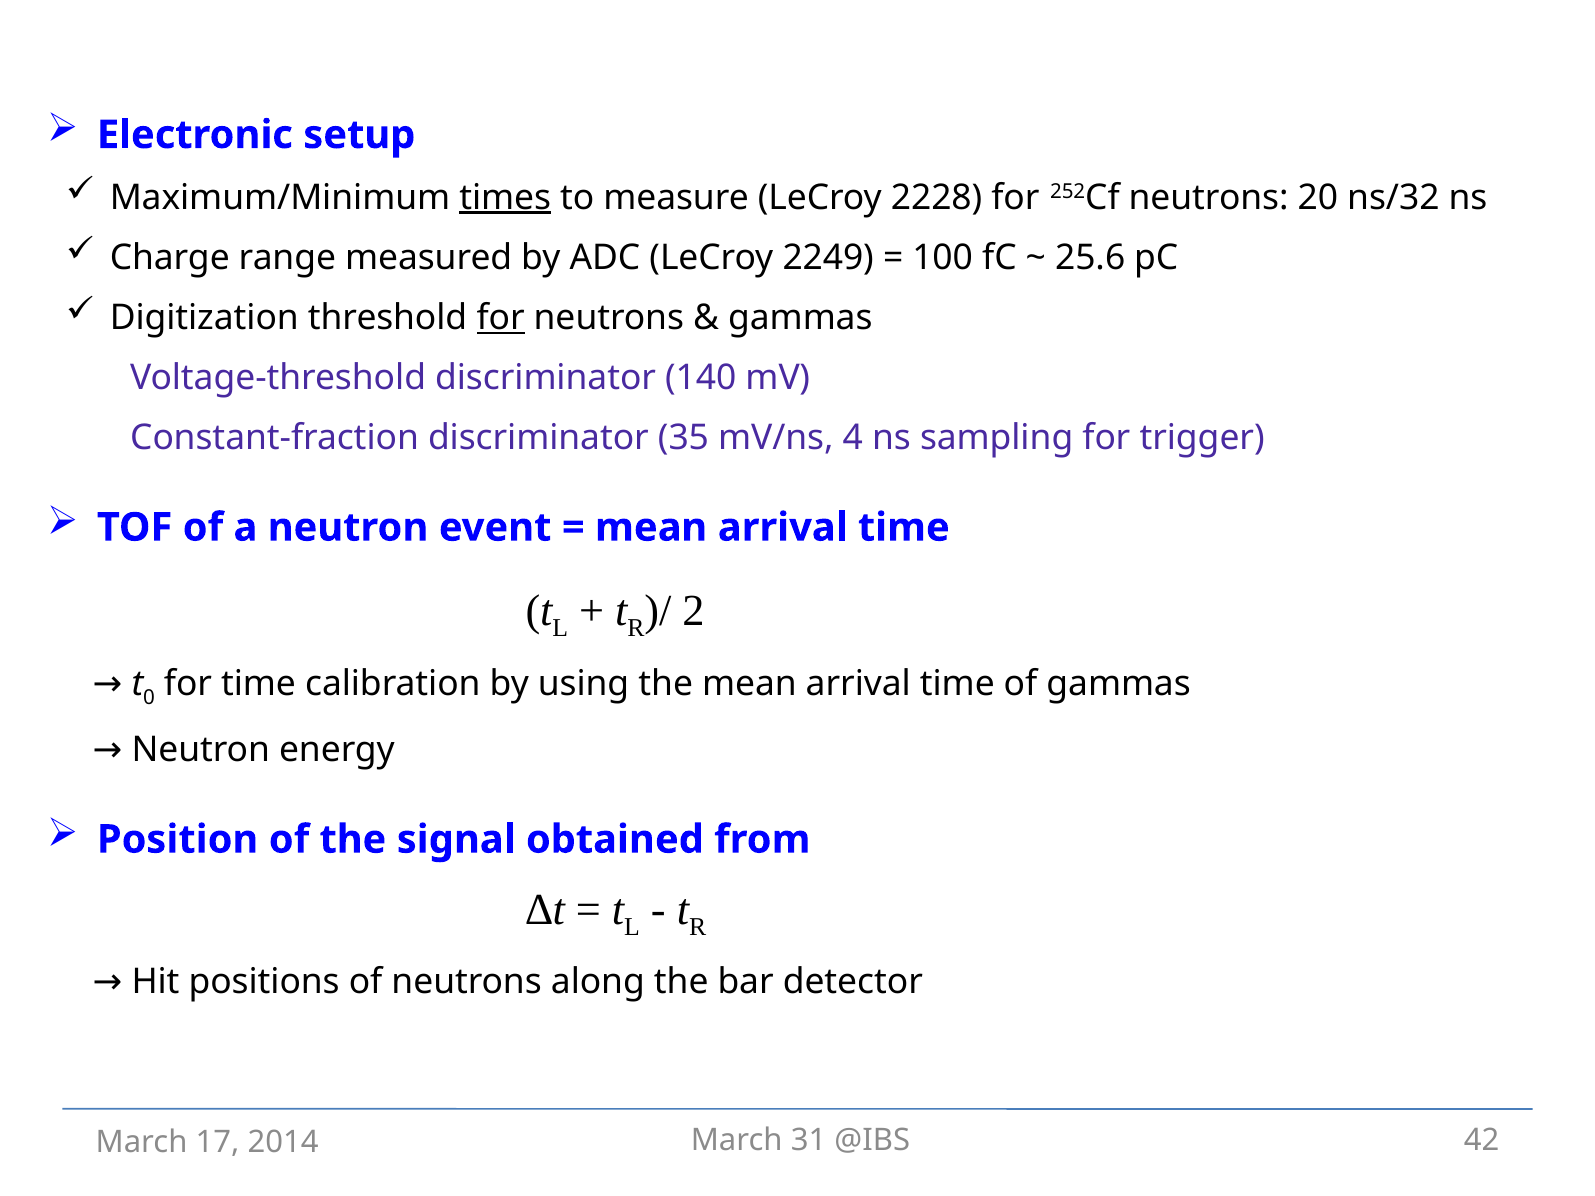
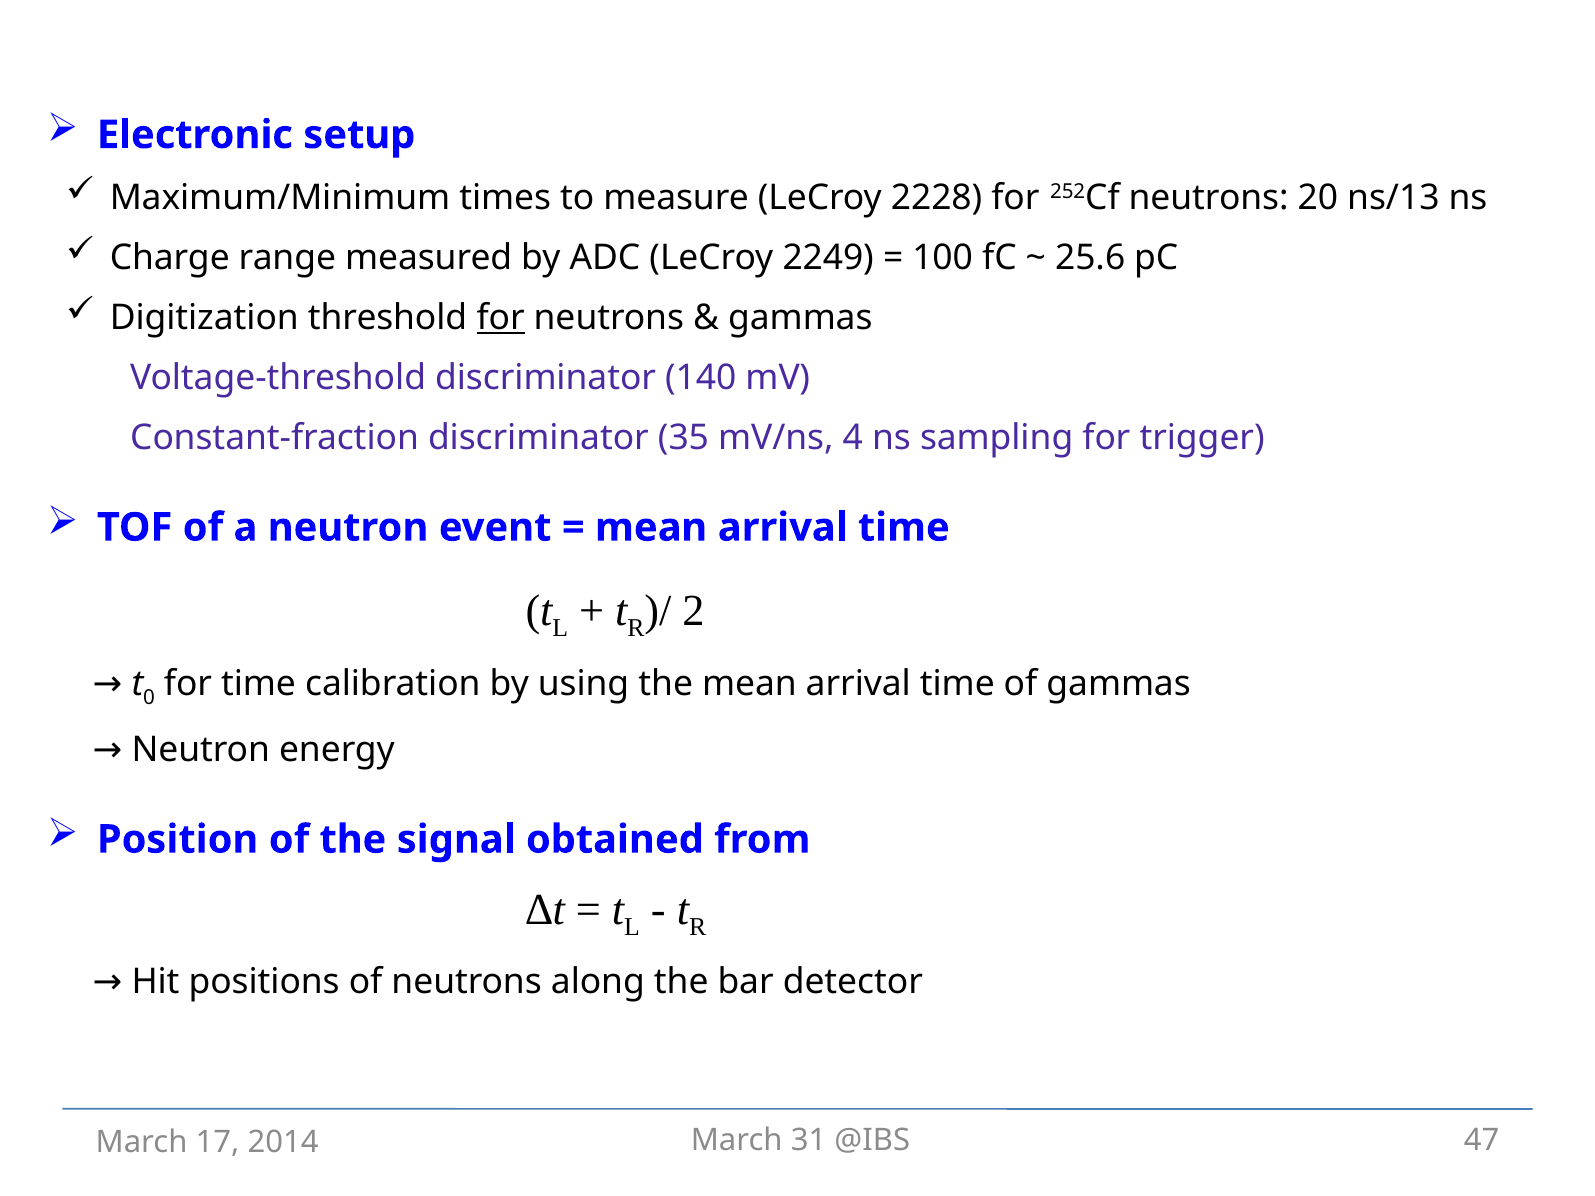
times underline: present -> none
ns/32: ns/32 -> ns/13
42: 42 -> 47
